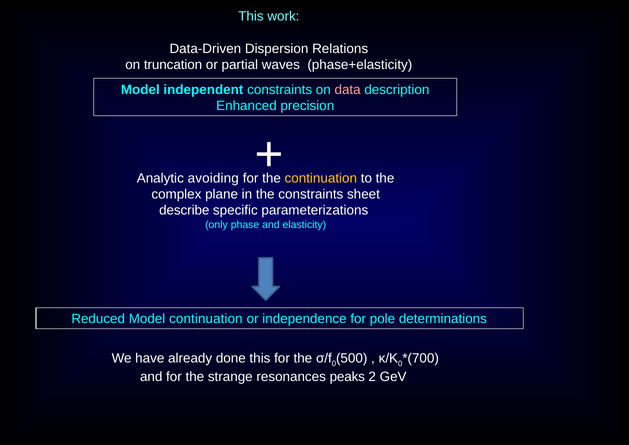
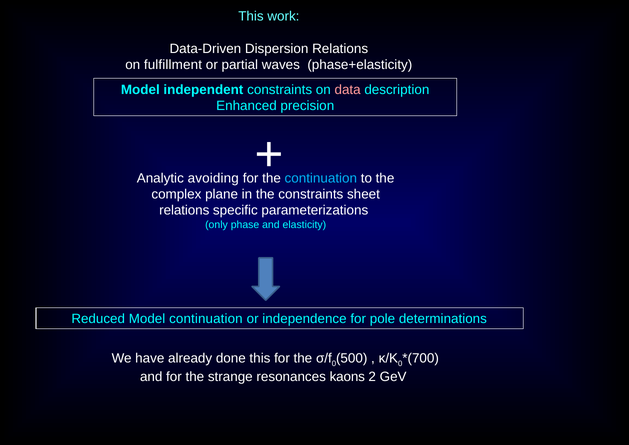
truncation: truncation -> fulfillment
continuation at (321, 178) colour: yellow -> light blue
describe at (184, 210): describe -> relations
peaks: peaks -> kaons
